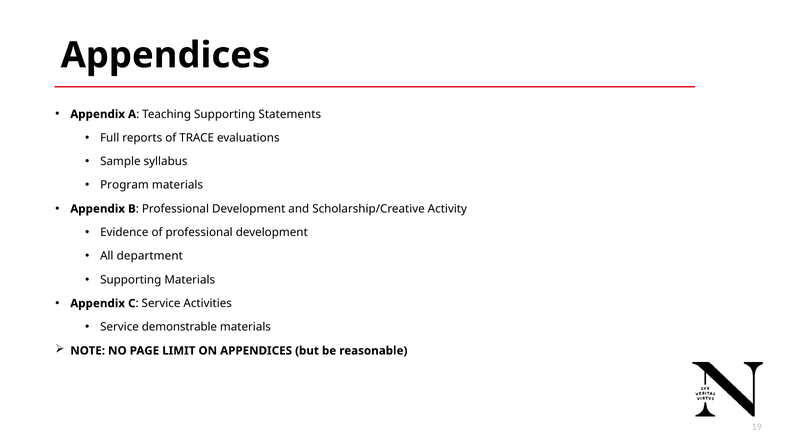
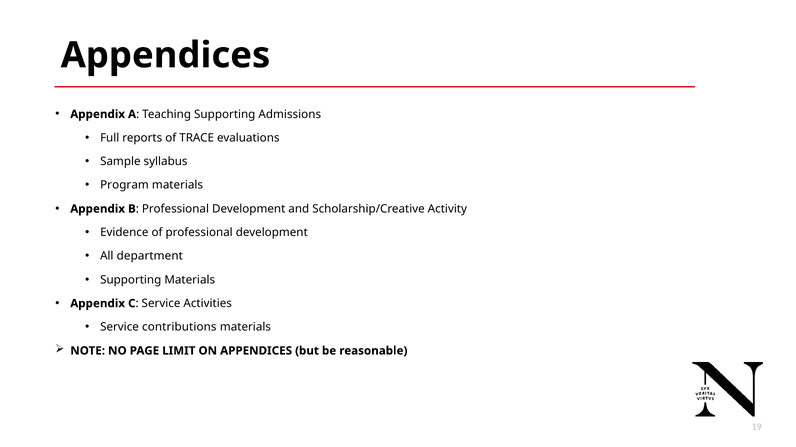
Statements: Statements -> Admissions
demonstrable: demonstrable -> contributions
